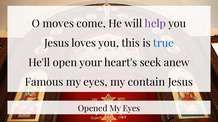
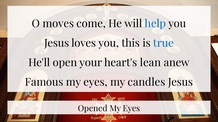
help colour: purple -> blue
seek: seek -> lean
contain: contain -> candles
